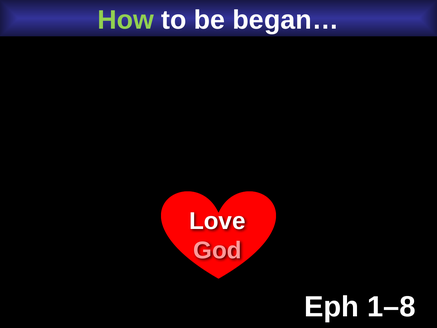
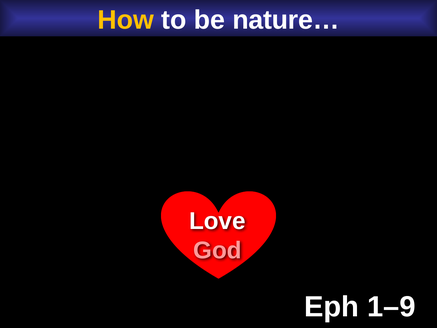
How colour: light green -> yellow
began…: began… -> nature…
1–8: 1–8 -> 1–9
